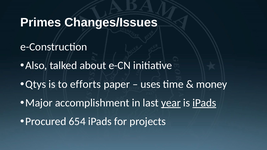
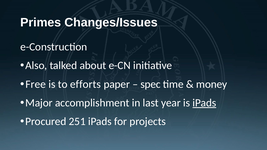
Qtys: Qtys -> Free
uses: uses -> spec
year underline: present -> none
654: 654 -> 251
